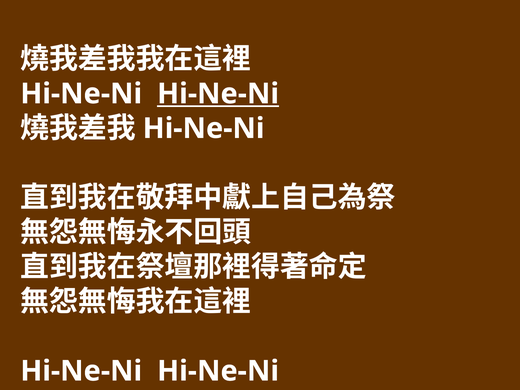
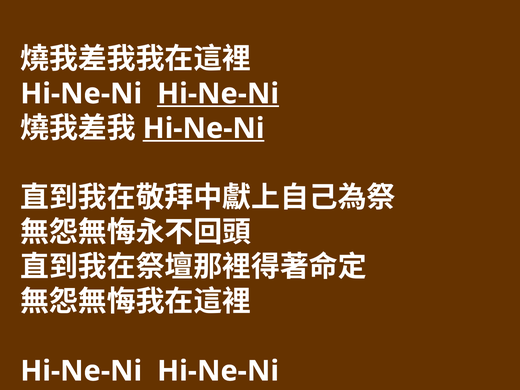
Hi-Ne-Ni at (204, 128) underline: none -> present
